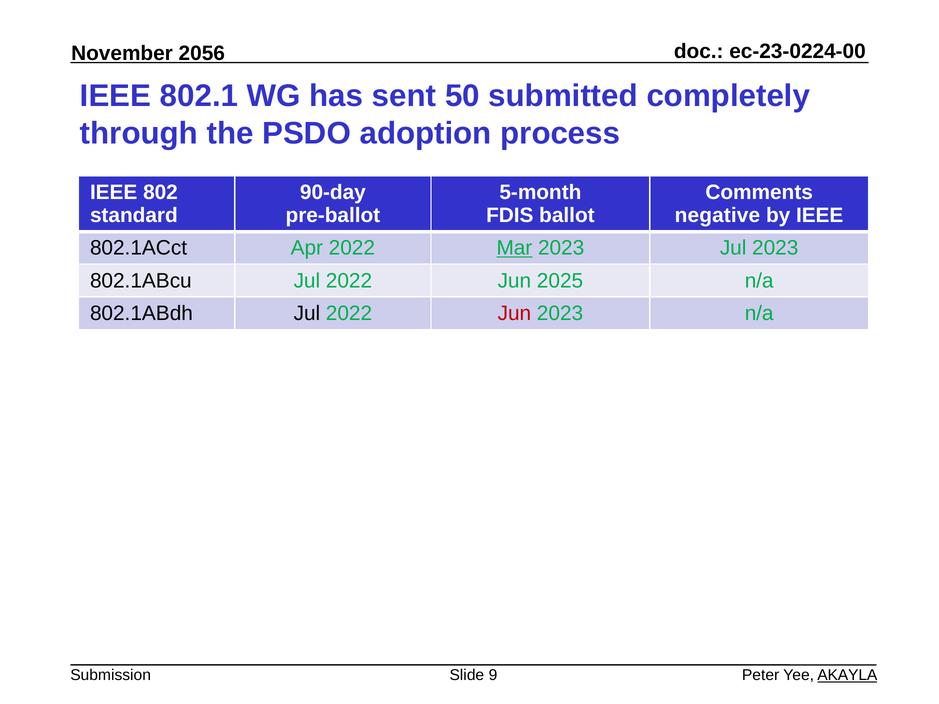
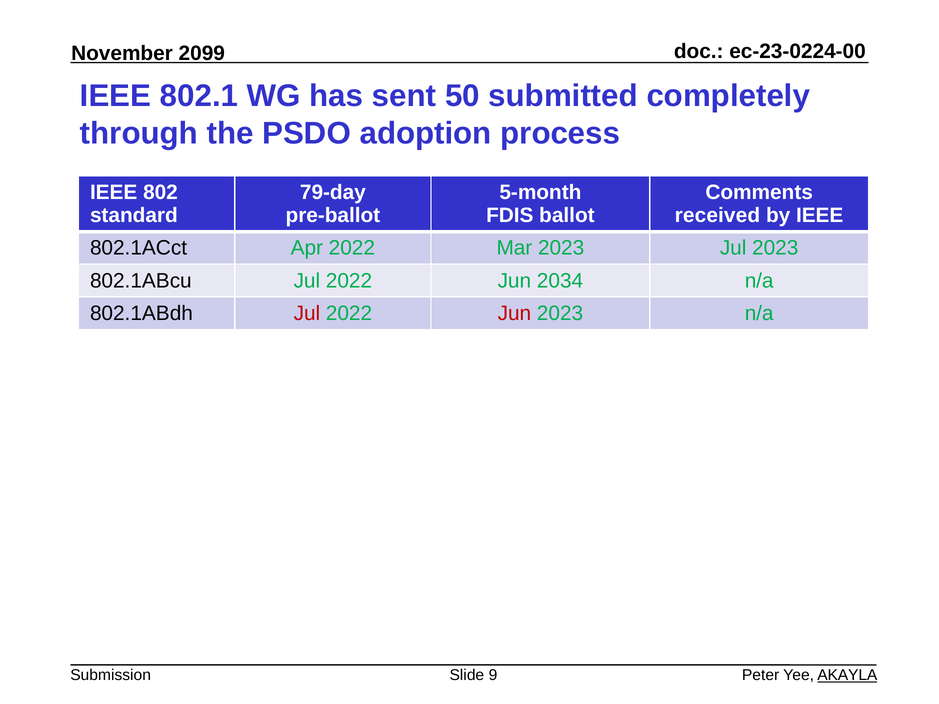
2056: 2056 -> 2099
90-day: 90-day -> 79-day
negative: negative -> received
Mar underline: present -> none
2025: 2025 -> 2034
Jul at (307, 313) colour: black -> red
